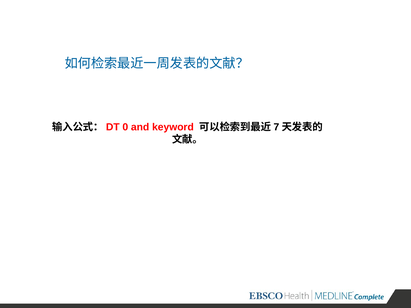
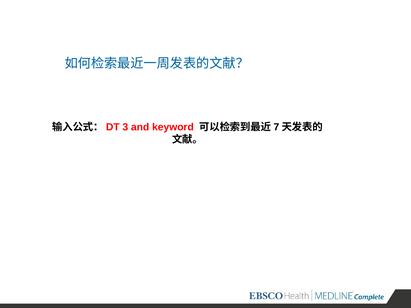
0: 0 -> 3
